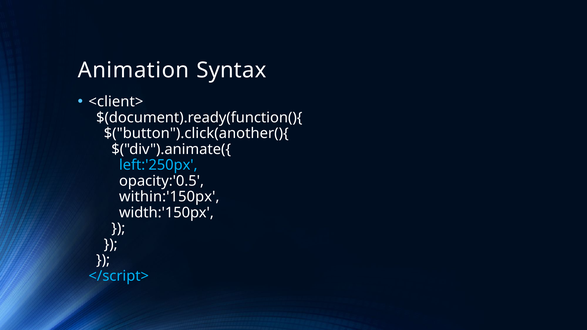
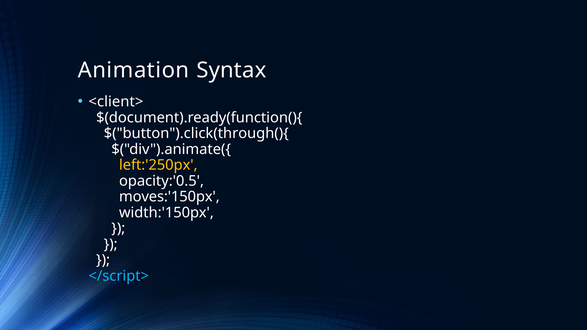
$("button").click(another(){: $("button").click(another(){ -> $("button").click(through(){
left:'250px colour: light blue -> yellow
within:'150px: within:'150px -> moves:'150px
